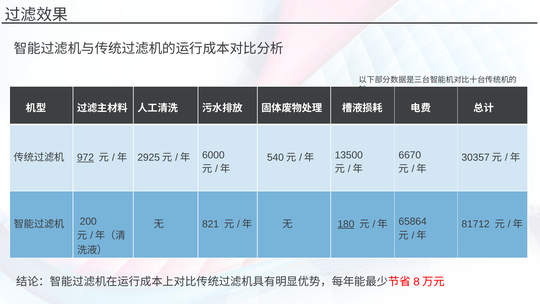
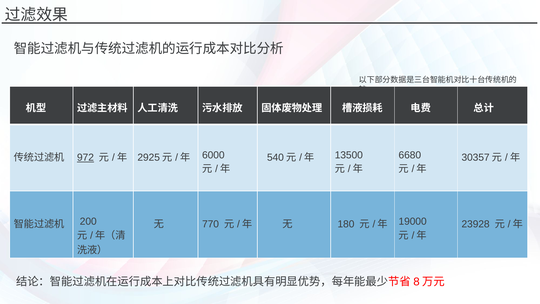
6670: 6670 -> 6680
81712: 81712 -> 23928
821: 821 -> 770
180 underline: present -> none
65864: 65864 -> 19000
